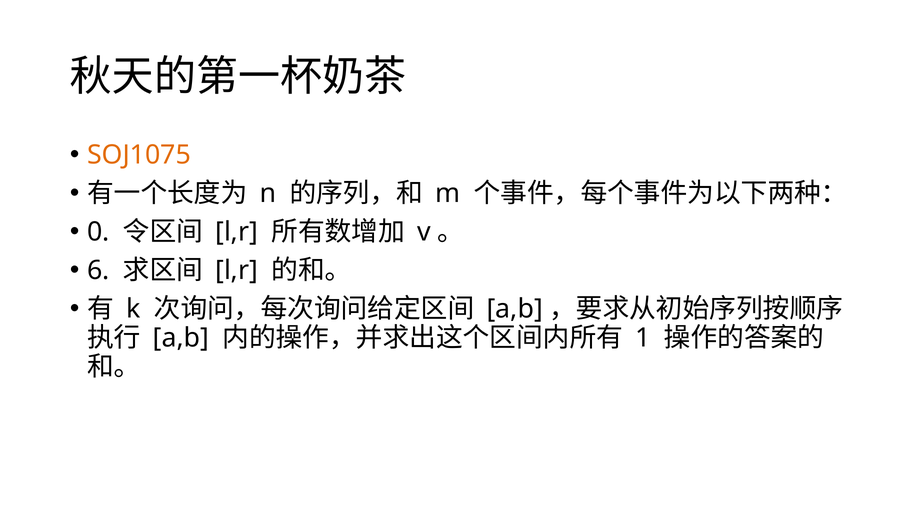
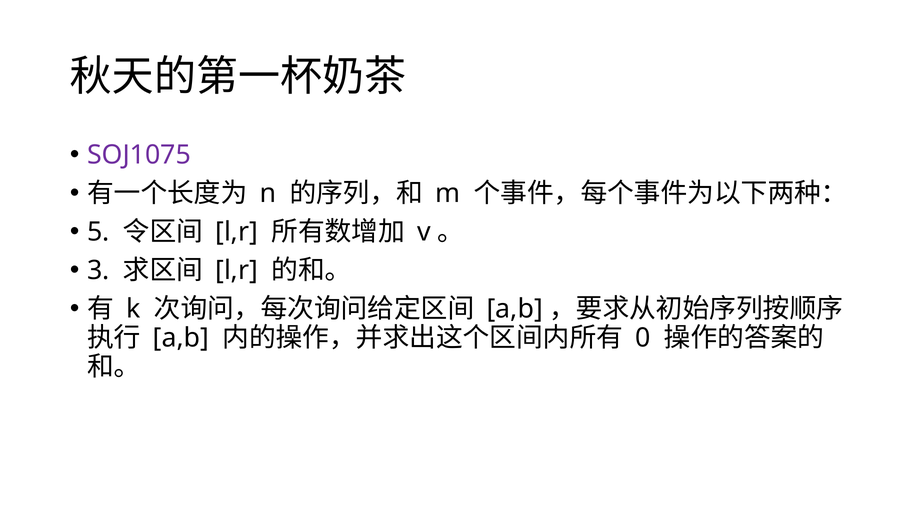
SOJ1075 colour: orange -> purple
0: 0 -> 5
6: 6 -> 3
1: 1 -> 0
